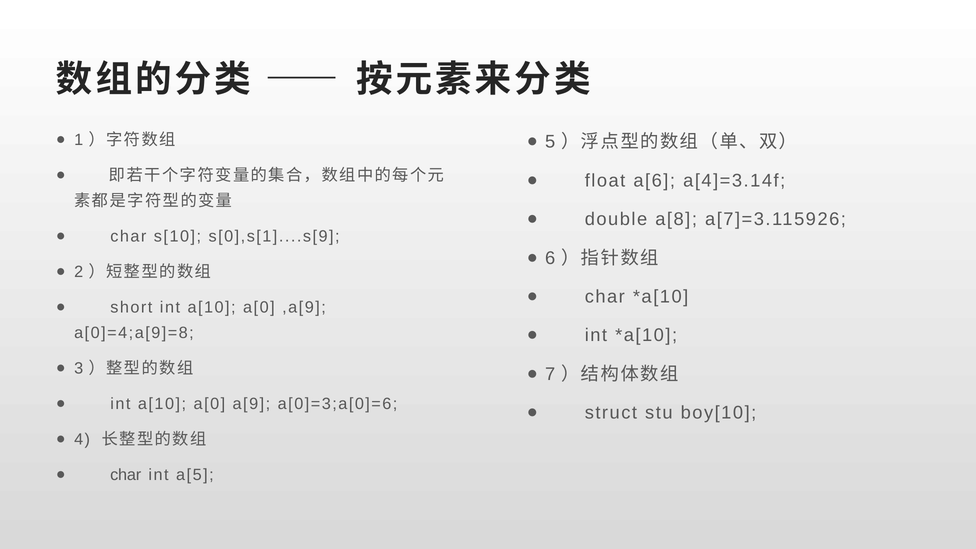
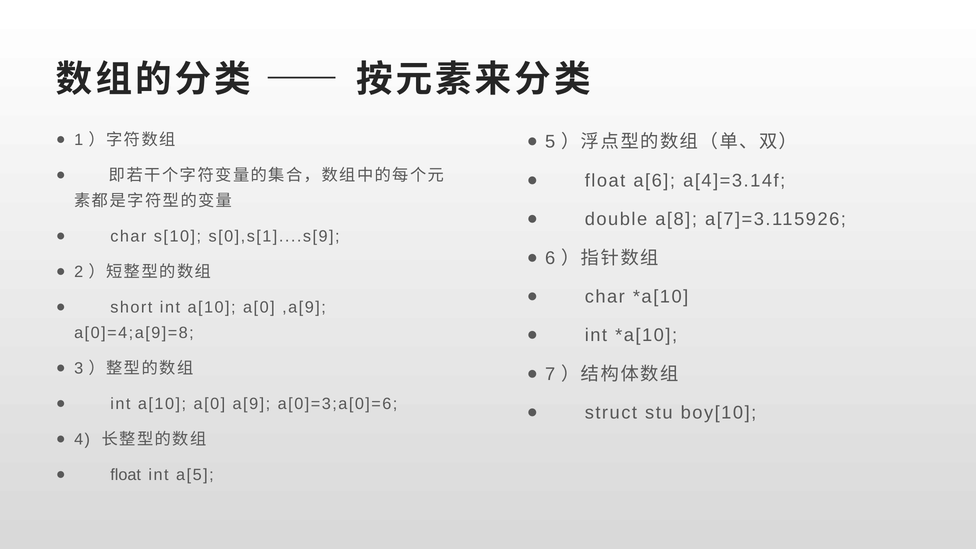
char at (126, 475): char -> float
